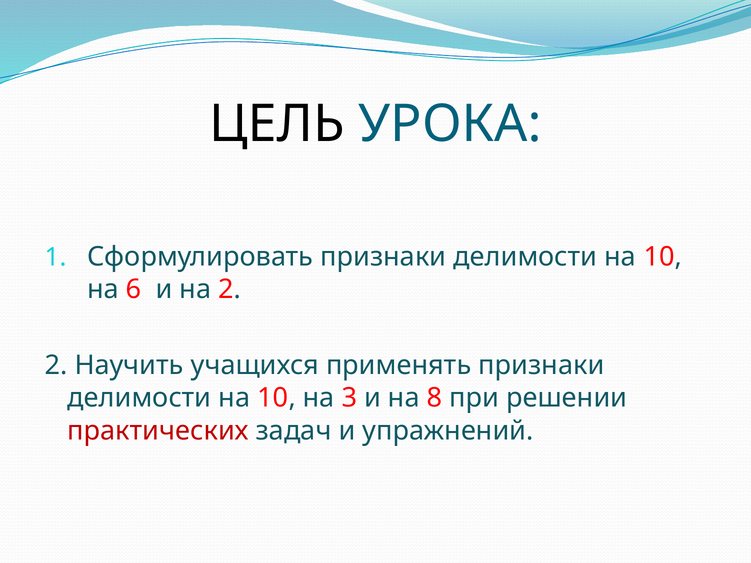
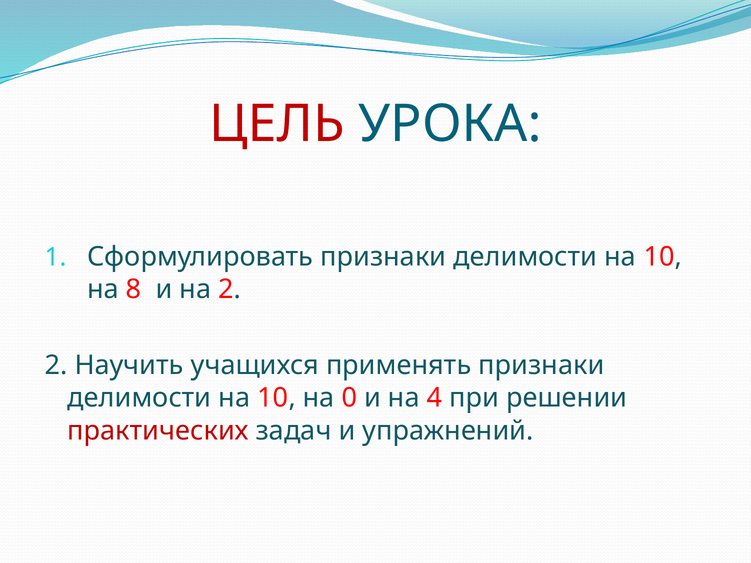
ЦЕЛЬ colour: black -> red
6: 6 -> 8
3: 3 -> 0
8: 8 -> 4
